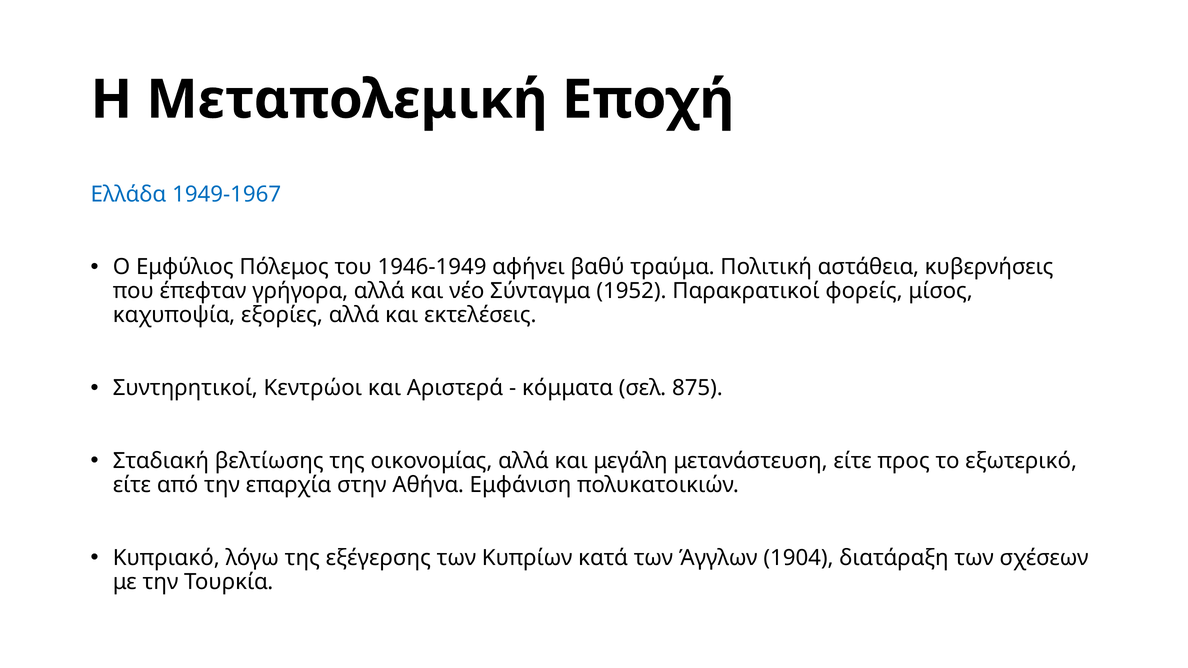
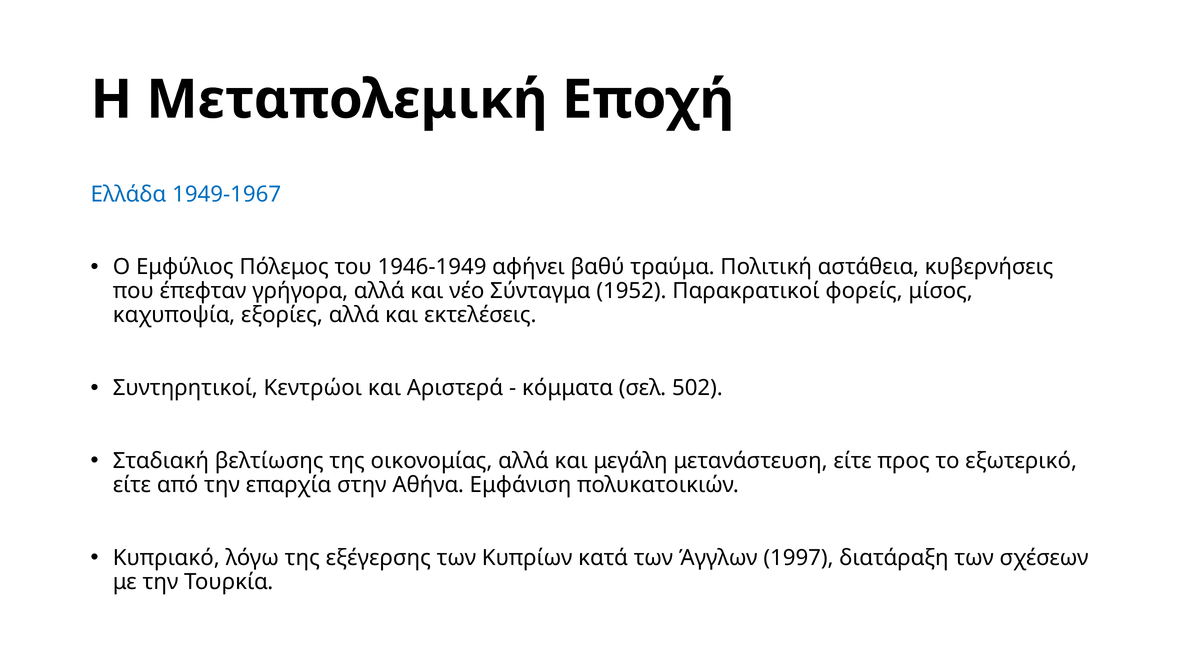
875: 875 -> 502
1904: 1904 -> 1997
